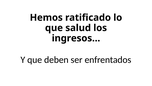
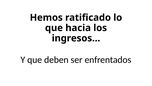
salud: salud -> hacia
